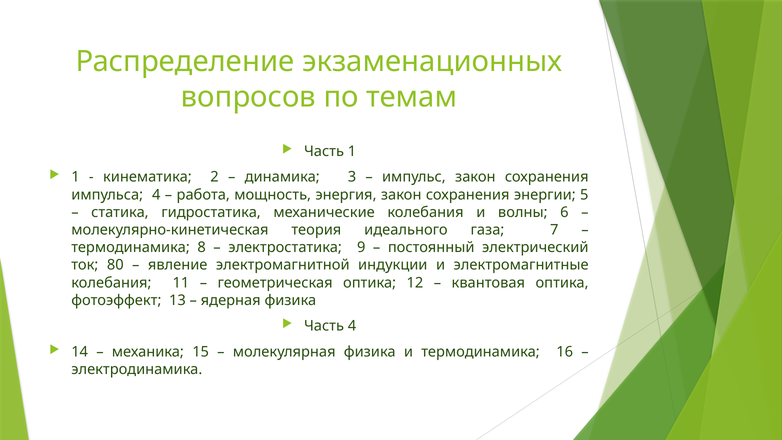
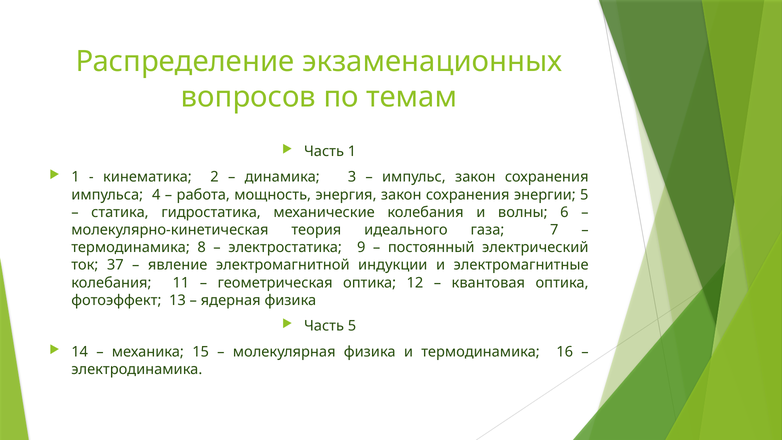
80: 80 -> 37
Часть 4: 4 -> 5
